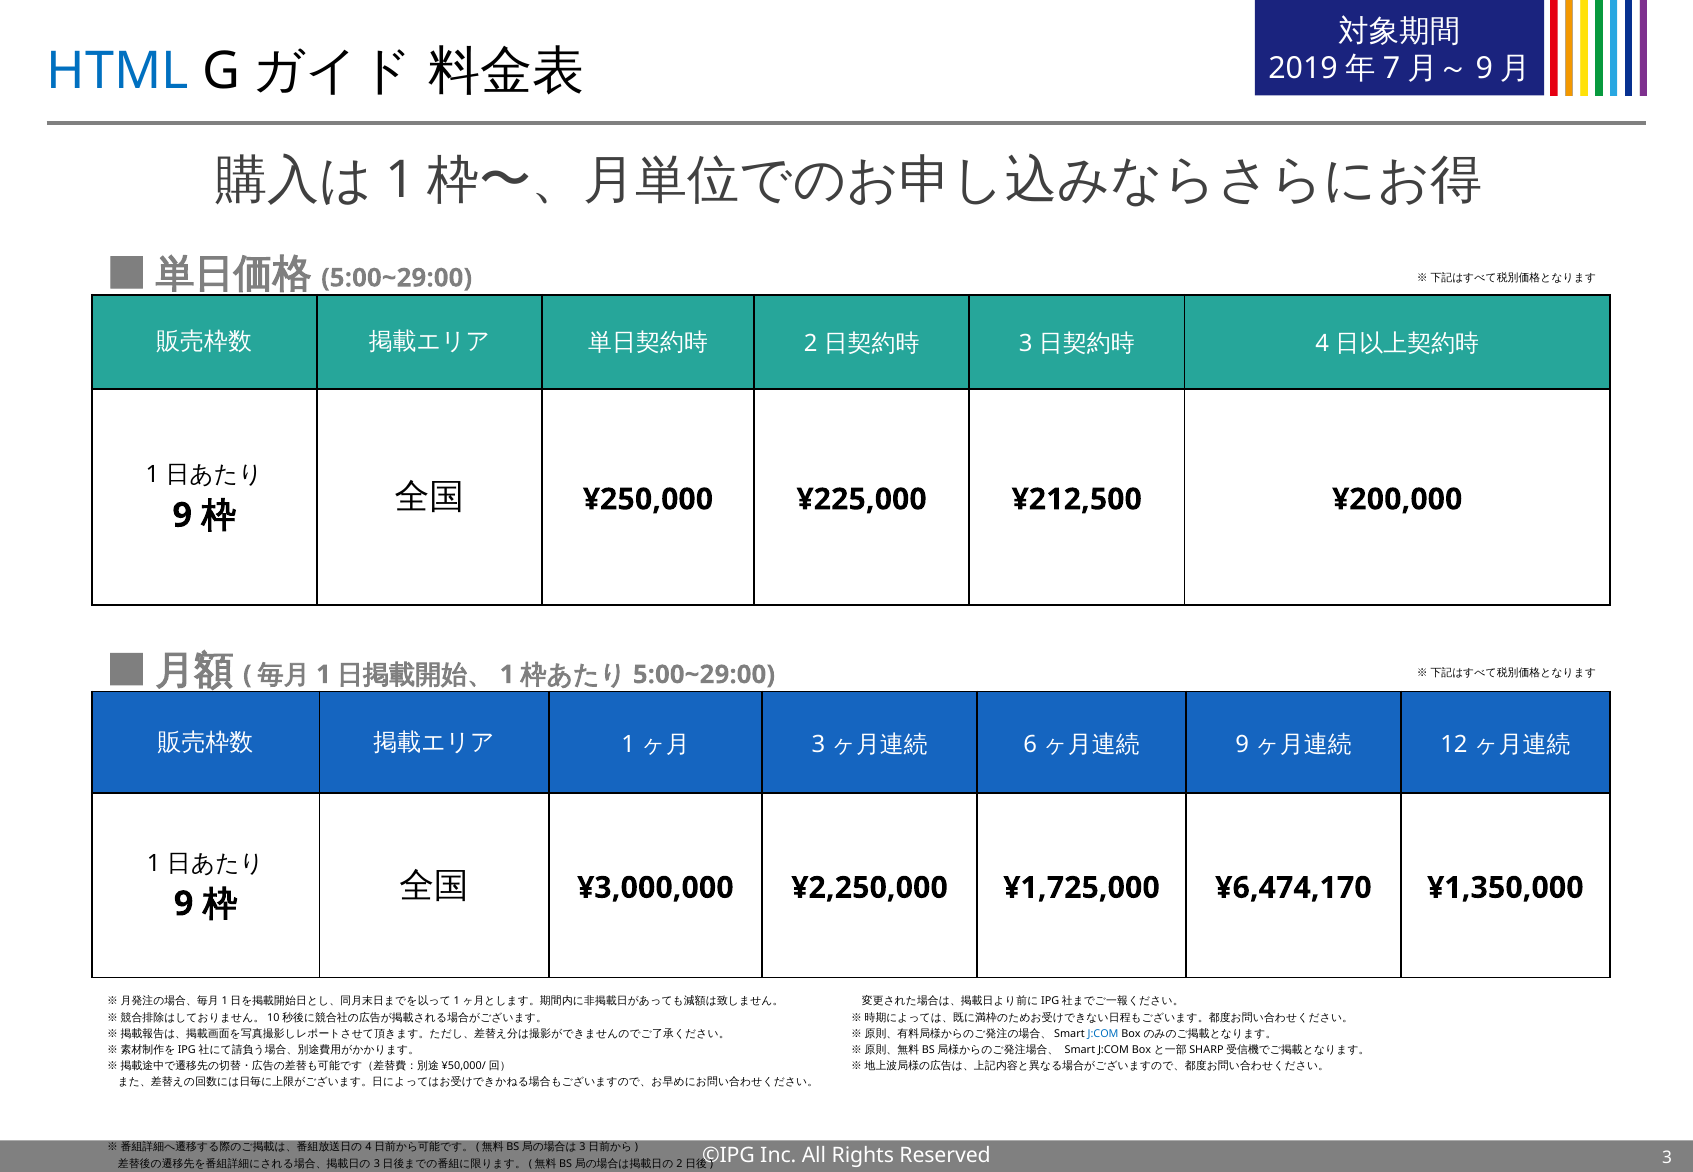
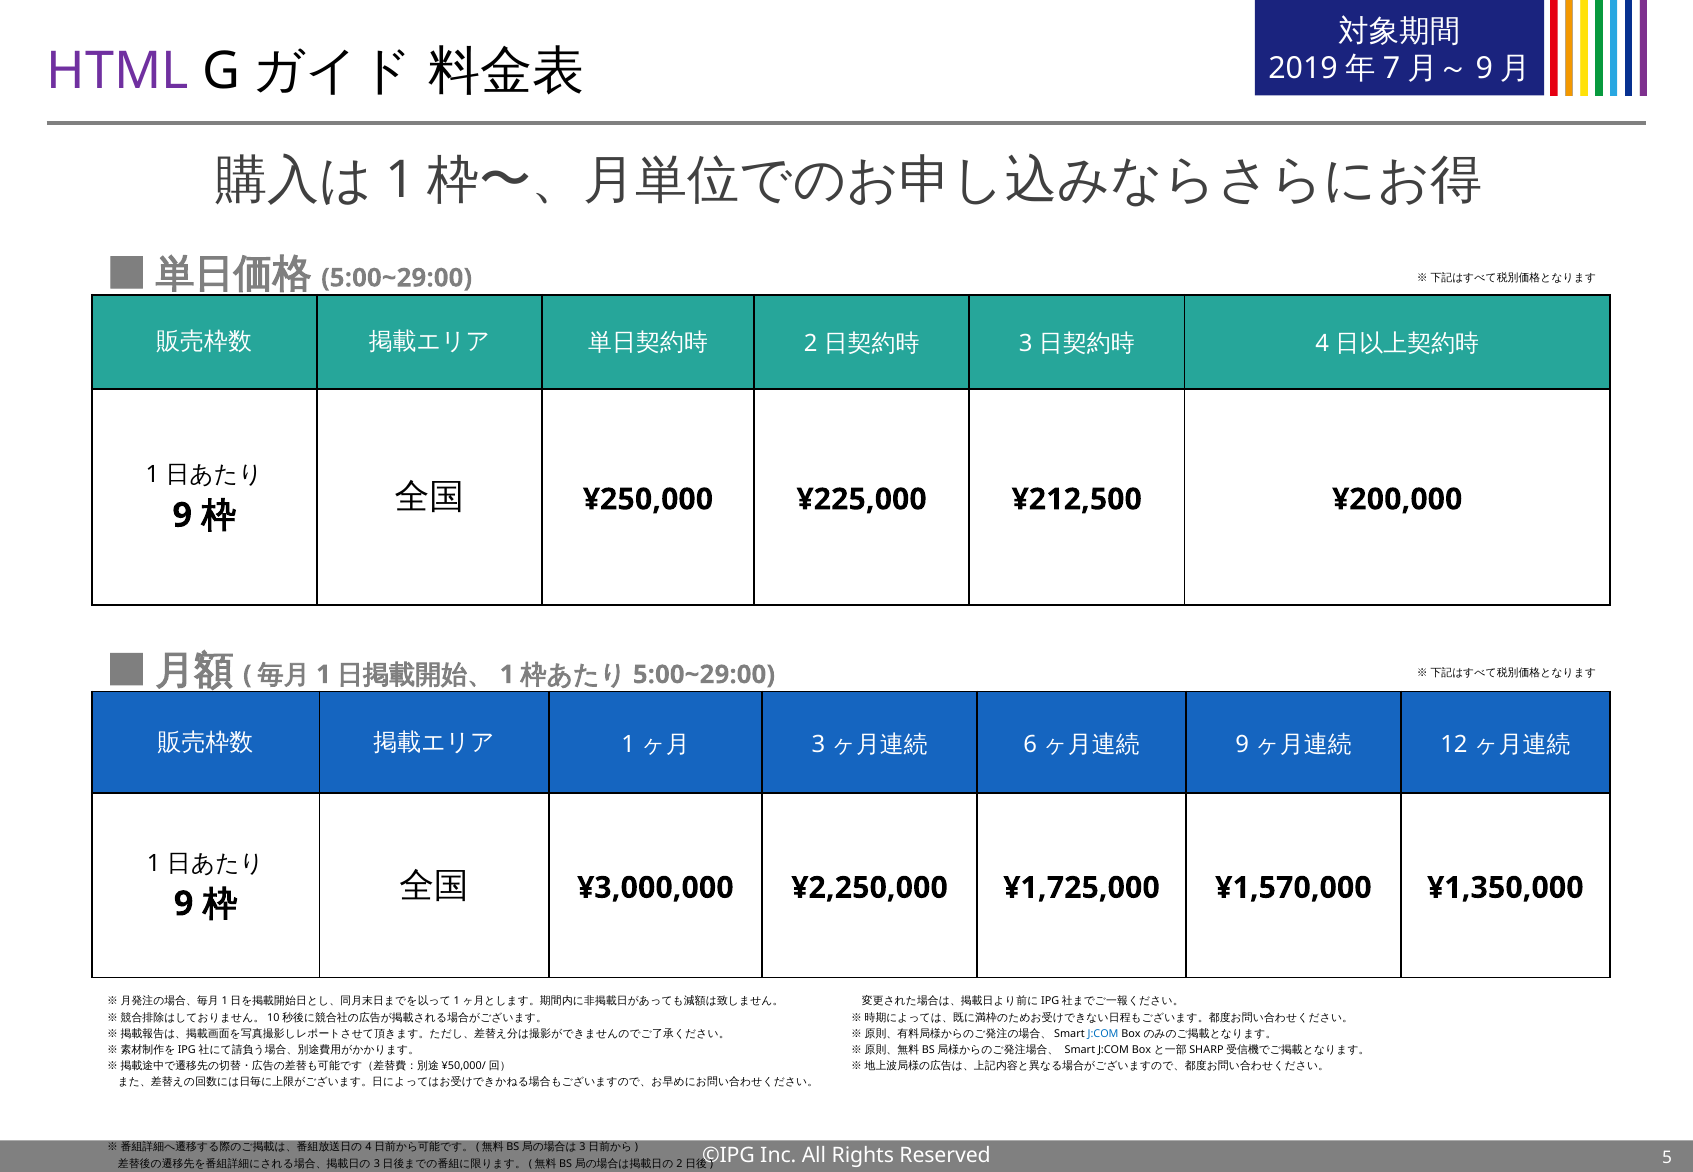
HTML colour: blue -> purple
¥6,474,170: ¥6,474,170 -> ¥1,570,000
Reserved 3: 3 -> 5
